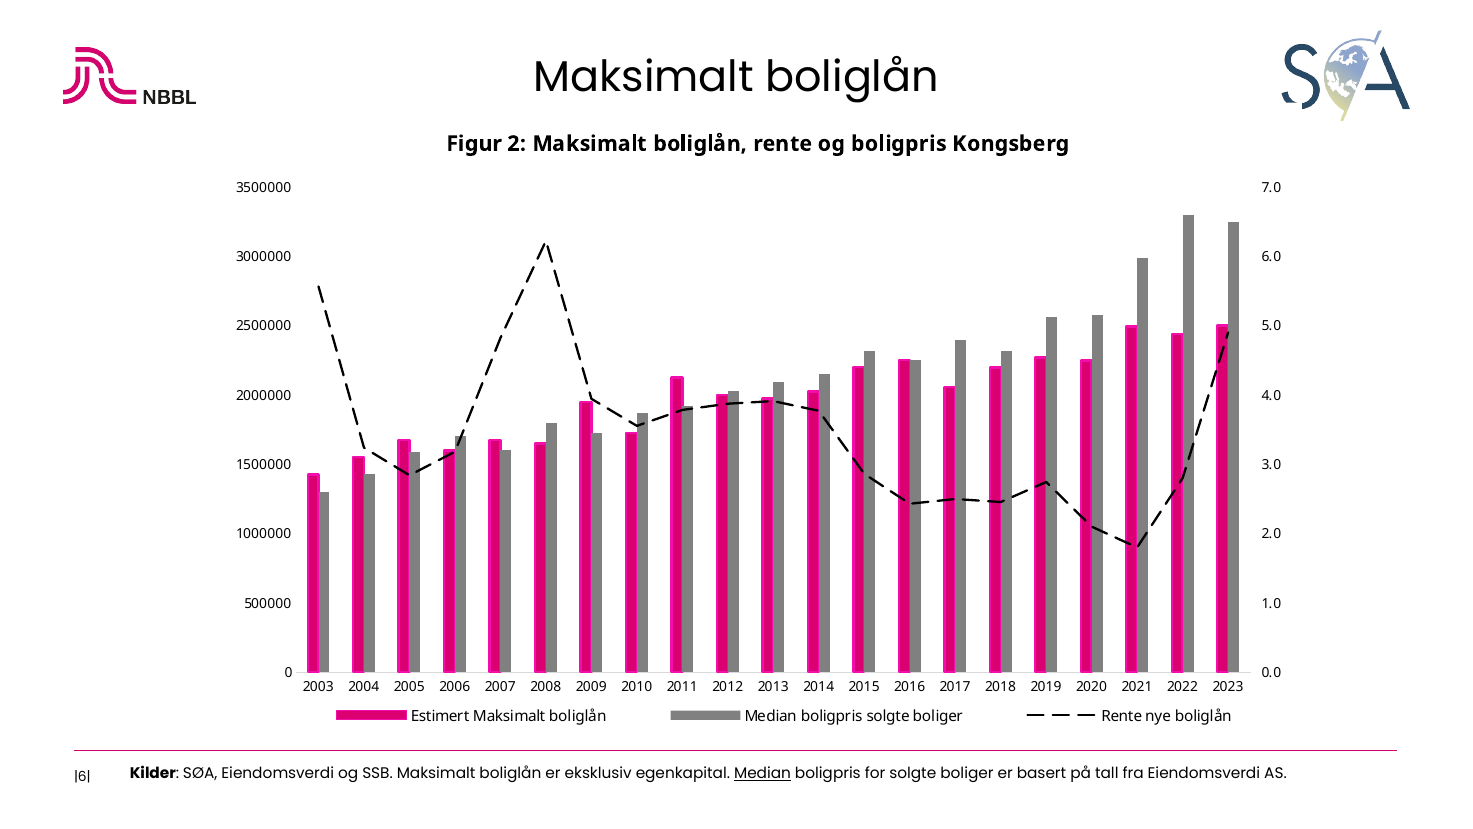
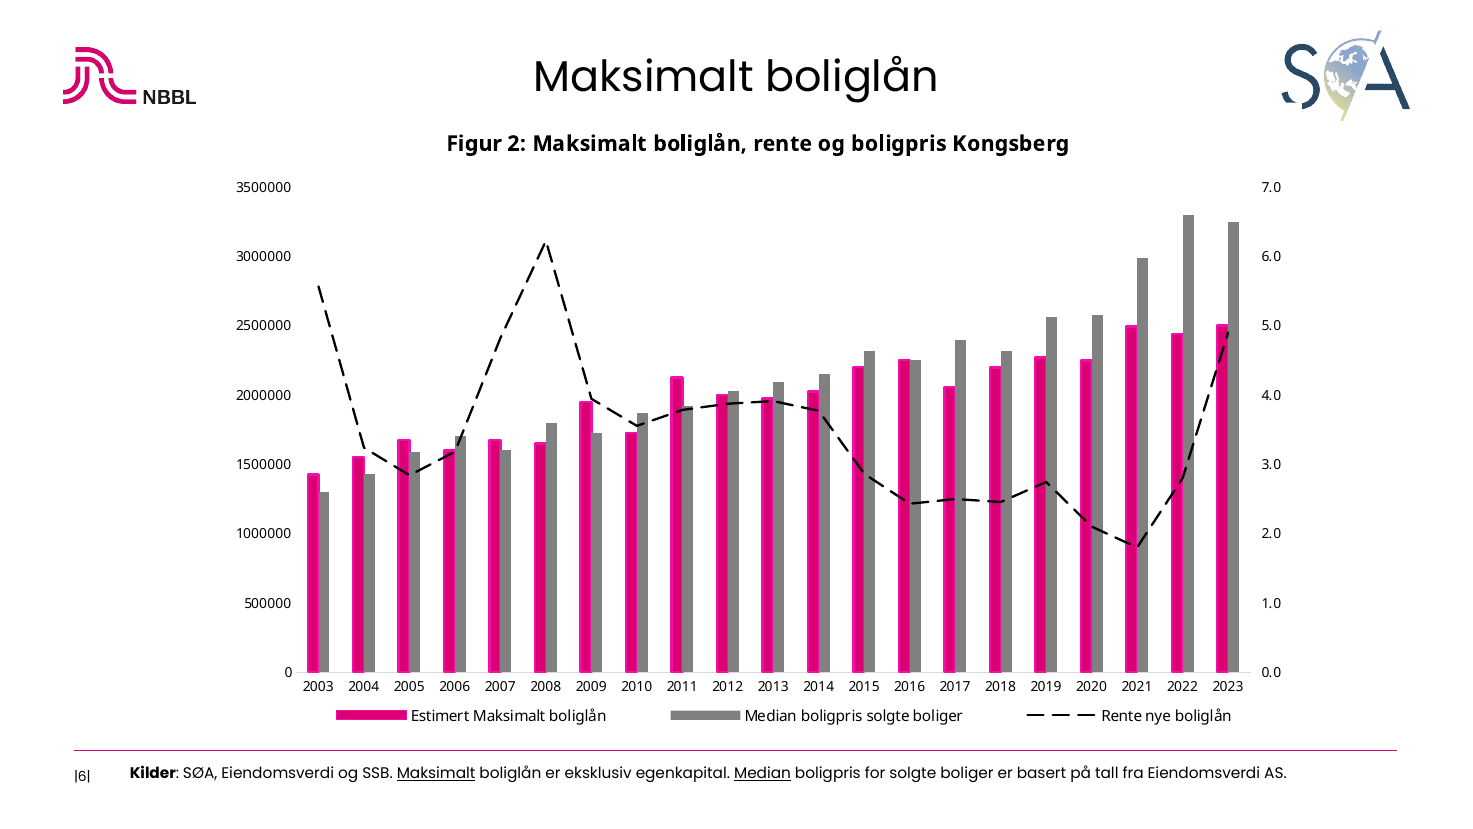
Maksimalt at (436, 773) underline: none -> present
